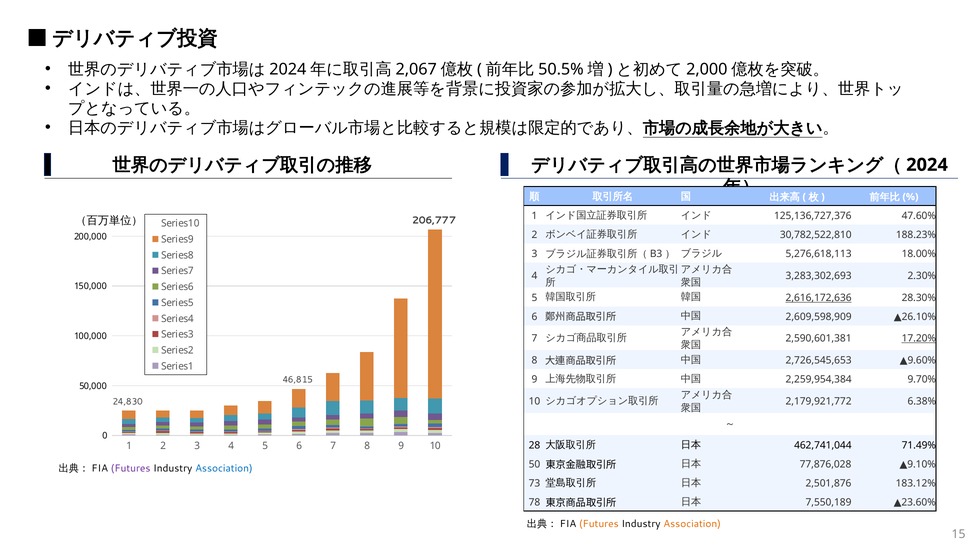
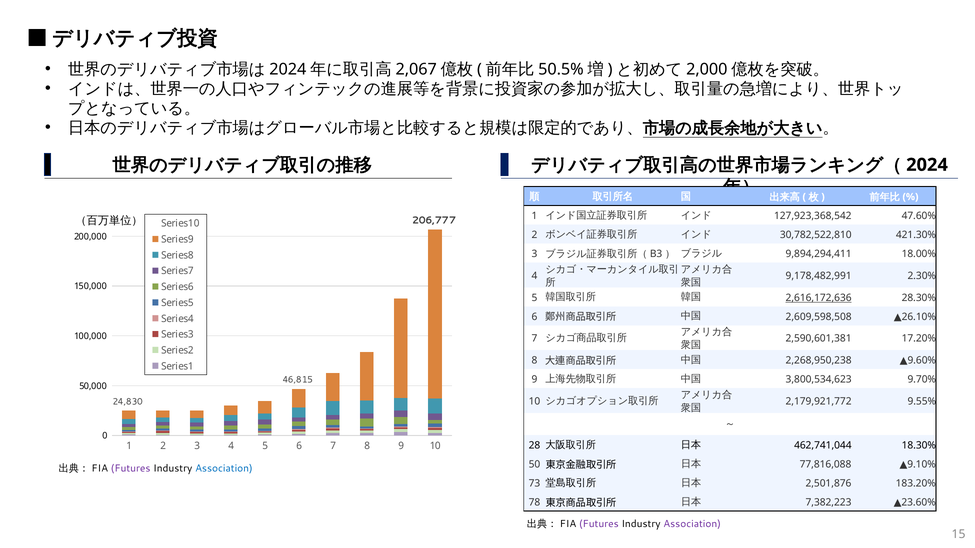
125,136,727,376: 125,136,727,376 -> 127,923,368,542
188.23%: 188.23% -> 421.30%
5,276,618,113: 5,276,618,113 -> 9,894,294,411
3,283,302,693: 3,283,302,693 -> 9,178,482,991
2,609,598,909: 2,609,598,909 -> 2,609,598,508
17.20% underline: present -> none
2,726,545,653: 2,726,545,653 -> 2,268,950,238
2,259,954,384: 2,259,954,384 -> 3,800,534,623
6.38%: 6.38% -> 9.55%
71.49%: 71.49% -> 18.30%
77,876,028: 77,876,028 -> 77,816,088
183.12%: 183.12% -> 183.20%
7,550,189: 7,550,189 -> 7,382,223
Futures at (599, 524) colour: orange -> purple
Association at (692, 524) colour: orange -> purple
